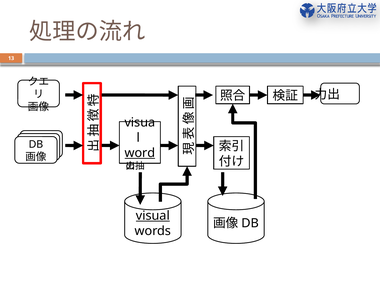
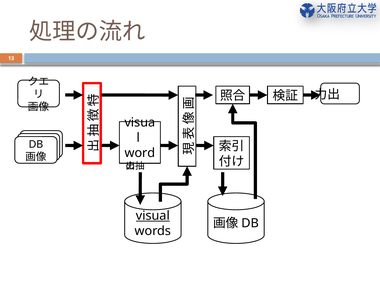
word underline: present -> none
